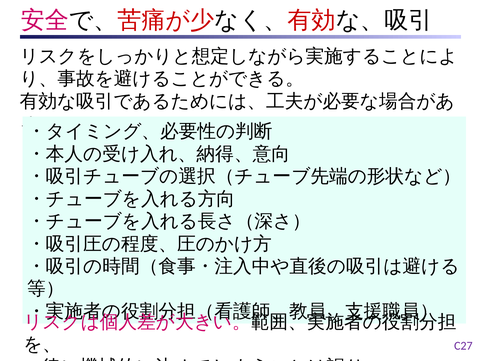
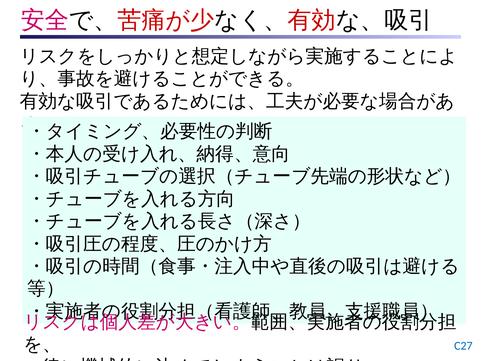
C27 colour: purple -> blue
